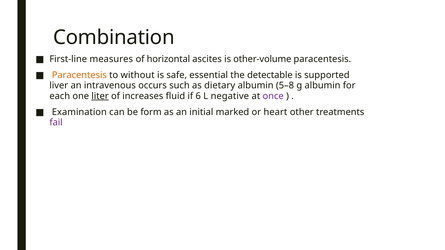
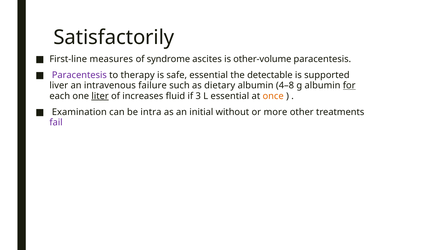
Combination: Combination -> Satisfactorily
horizontal: horizontal -> syndrome
Paracentesis at (79, 75) colour: orange -> purple
without: without -> therapy
occurs: occurs -> failure
5–8: 5–8 -> 4–8
for underline: none -> present
6: 6 -> 3
L negative: negative -> essential
once colour: purple -> orange
form: form -> intra
marked: marked -> without
heart: heart -> more
